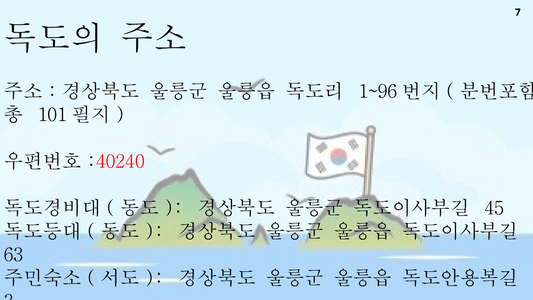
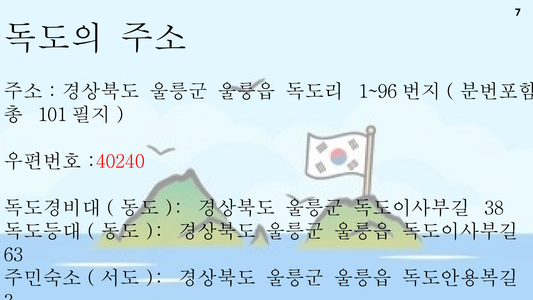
45: 45 -> 38
